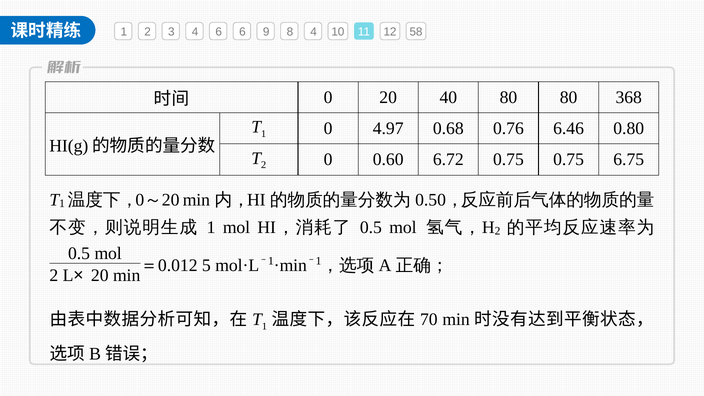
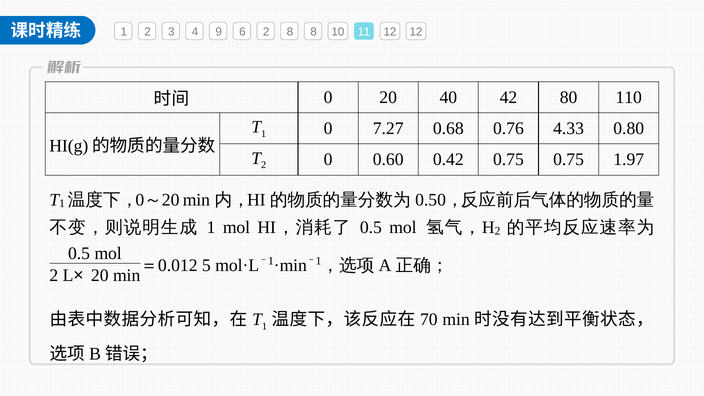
4 6: 6 -> 9
6 9: 9 -> 2
8 4: 4 -> 8
12 58: 58 -> 12
40 80: 80 -> 42
368: 368 -> 110
4.97: 4.97 -> 7.27
6.46: 6.46 -> 4.33
6.72: 6.72 -> 0.42
6.75: 6.75 -> 1.97
